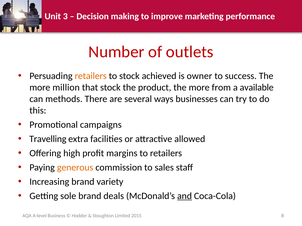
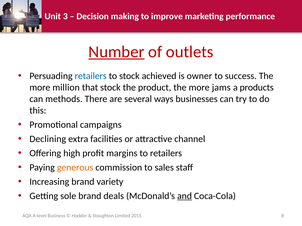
Number underline: none -> present
retailers at (91, 76) colour: orange -> blue
from: from -> jams
available: available -> products
Travelling: Travelling -> Declining
allowed: allowed -> channel
